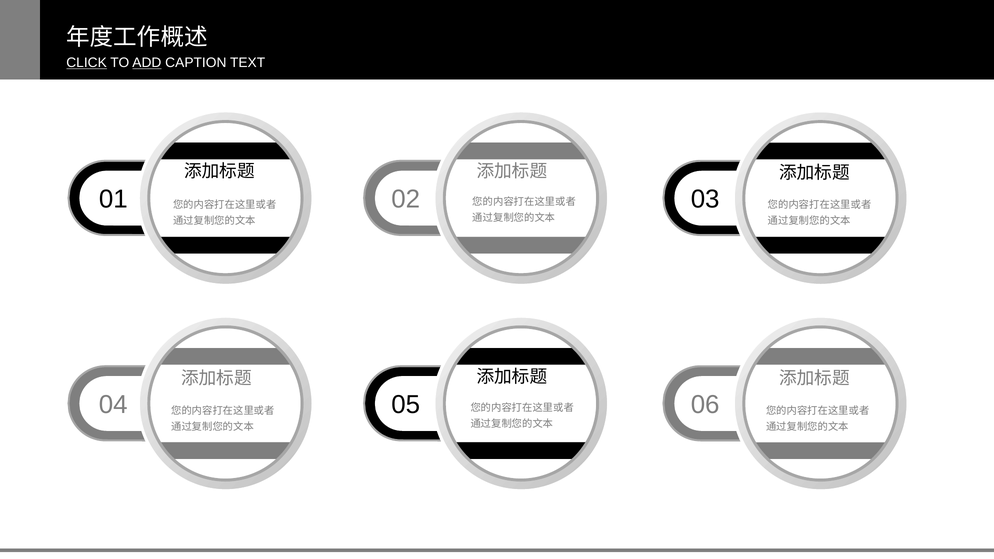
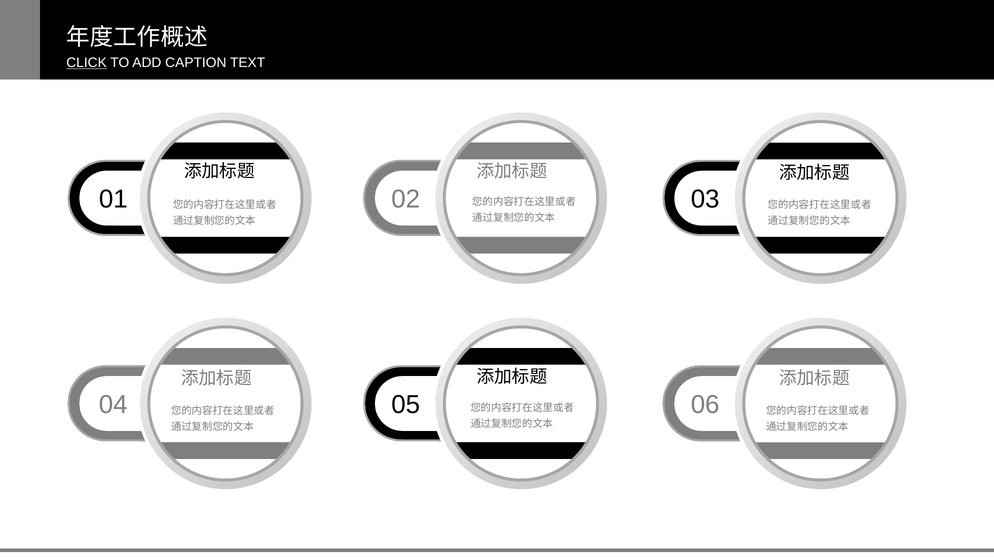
ADD underline: present -> none
